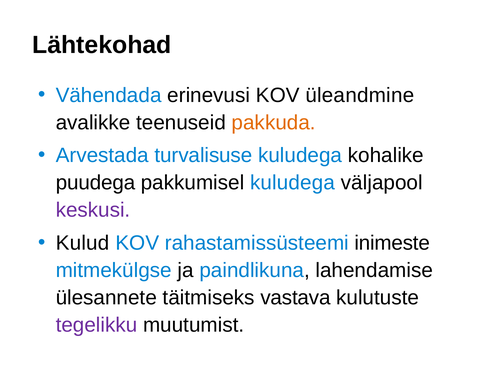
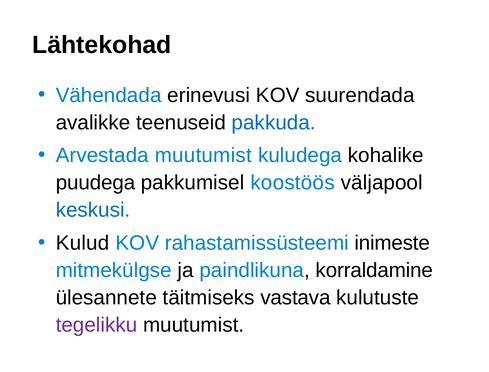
üleandmine: üleandmine -> suurendada
pakkuda colour: orange -> blue
Arvestada turvalisuse: turvalisuse -> muutumist
pakkumisel kuludega: kuludega -> koostöös
keskusi colour: purple -> blue
lahendamise: lahendamise -> korraldamine
